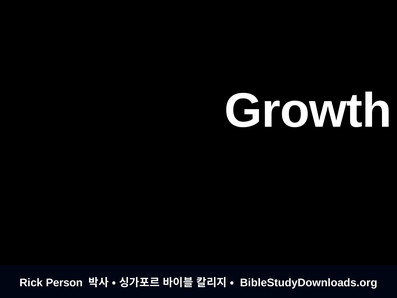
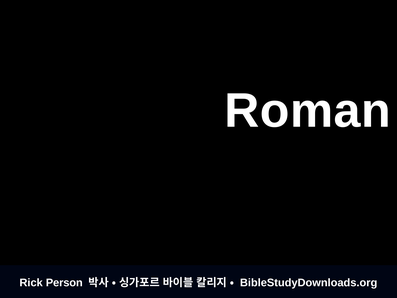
Growth: Growth -> Roman
